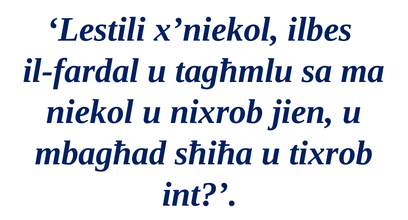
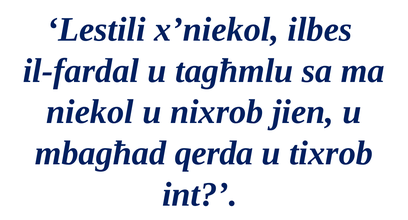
sħiħa: sħiħa -> qerda
